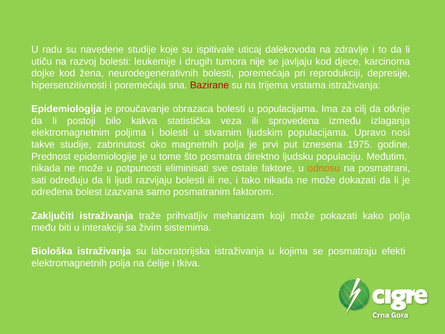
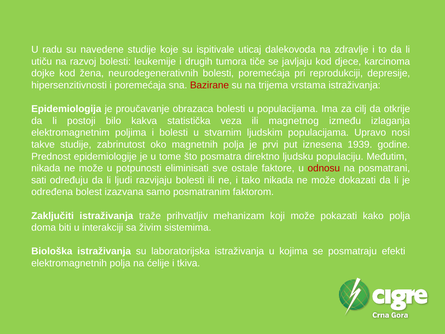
nije: nije -> tiče
sprovedena: sprovedena -> magnetnog
1975: 1975 -> 1939
odnosu colour: orange -> red
među: među -> doma
